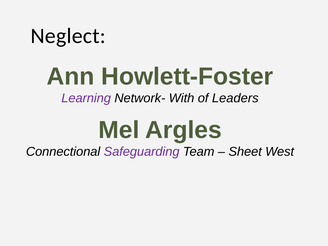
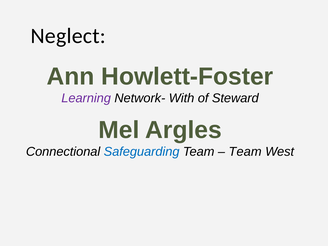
Leaders: Leaders -> Steward
Safeguarding colour: purple -> blue
Sheet at (245, 152): Sheet -> Team
